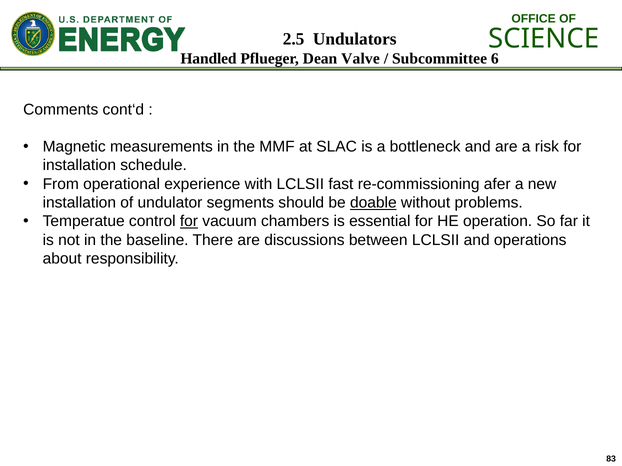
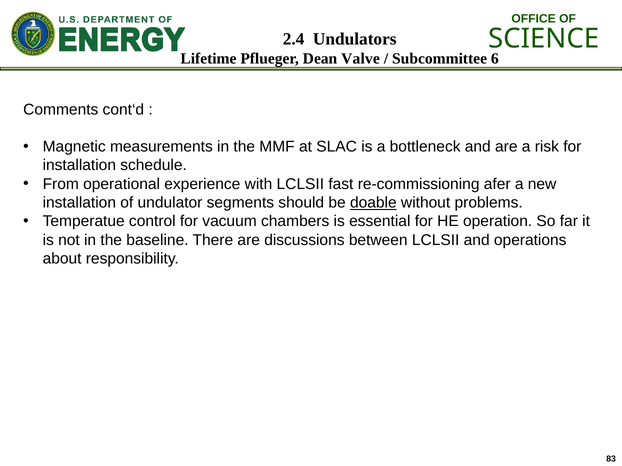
2.5: 2.5 -> 2.4
Handled: Handled -> Lifetime
for at (189, 222) underline: present -> none
